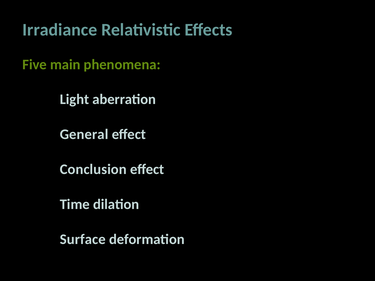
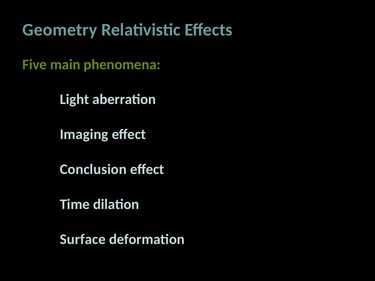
Irradiance: Irradiance -> Geometry
General: General -> Imaging
